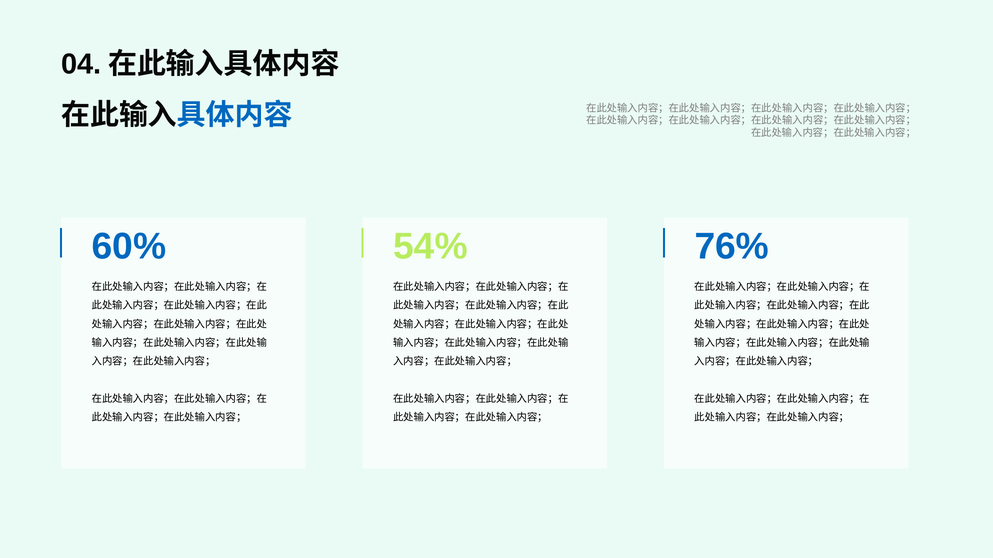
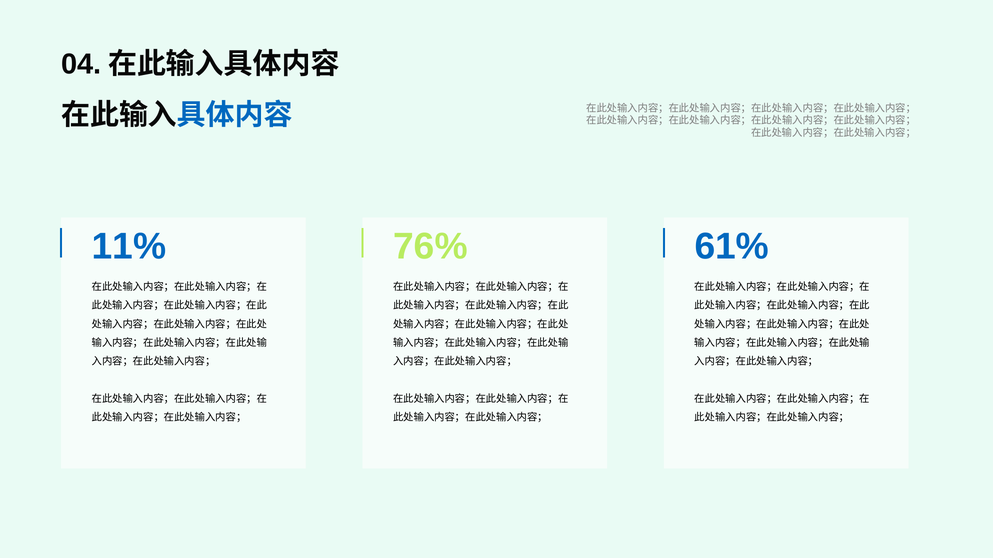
60%: 60% -> 11%
54%: 54% -> 76%
76%: 76% -> 61%
